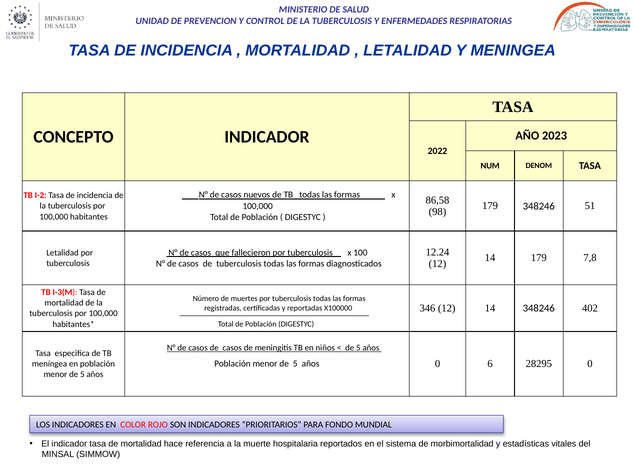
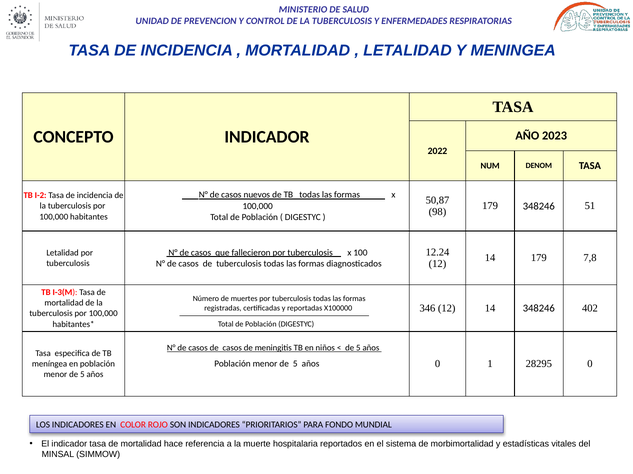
86,58: 86,58 -> 50,87
6: 6 -> 1
